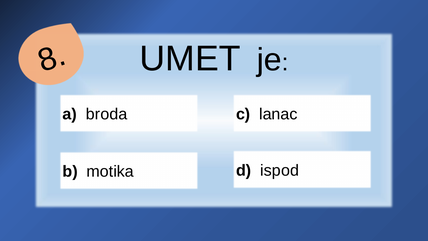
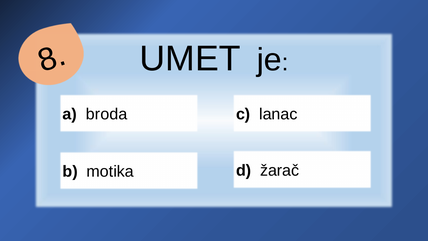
ispod: ispod -> žarač
